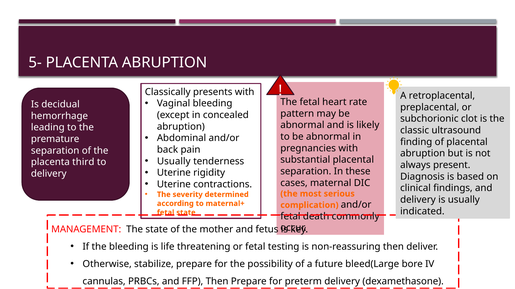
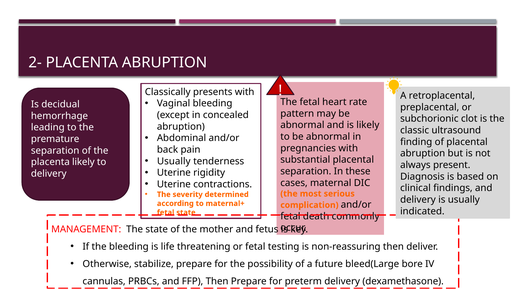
5-: 5- -> 2-
placenta third: third -> likely
